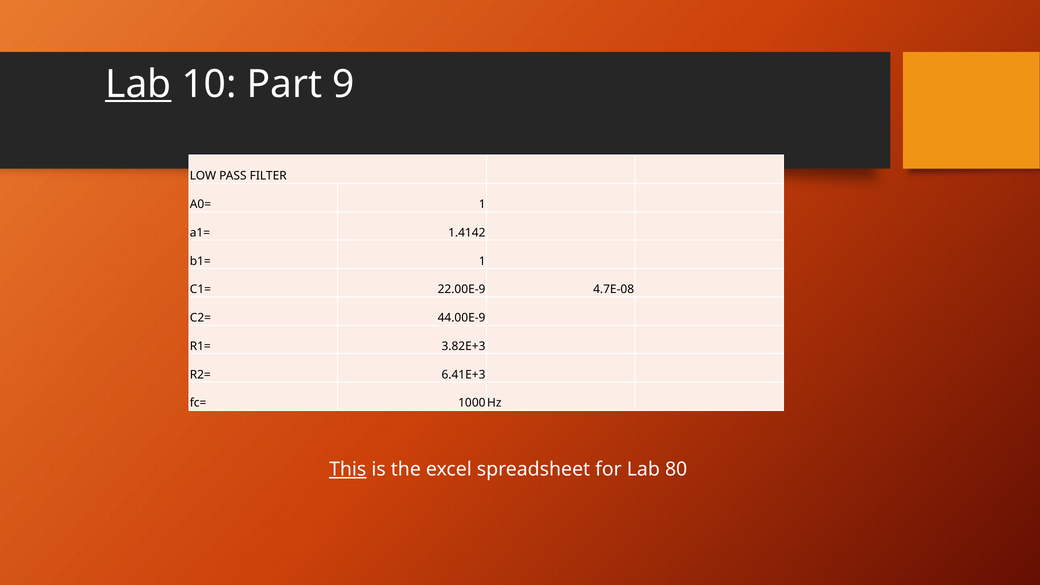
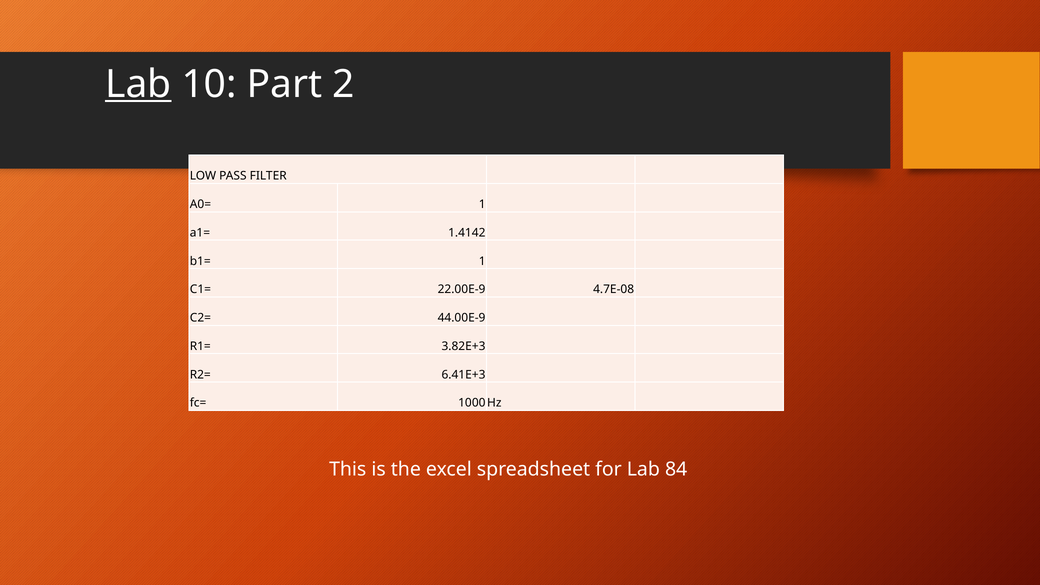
9: 9 -> 2
This underline: present -> none
80: 80 -> 84
